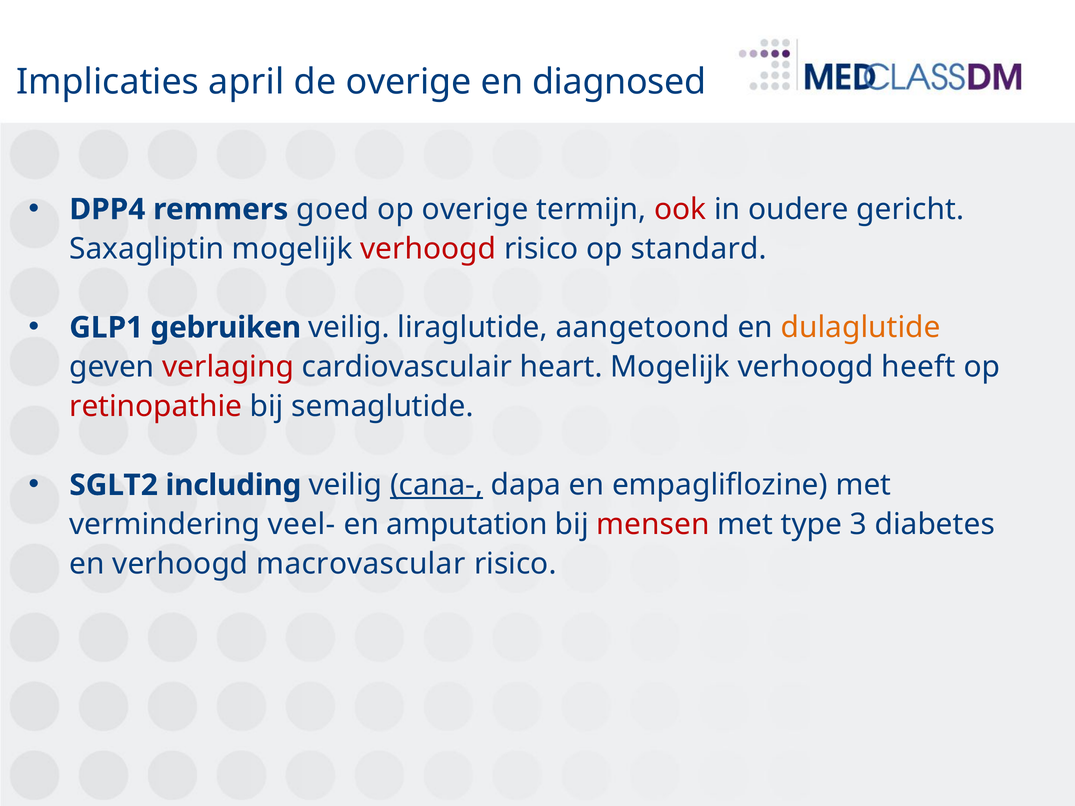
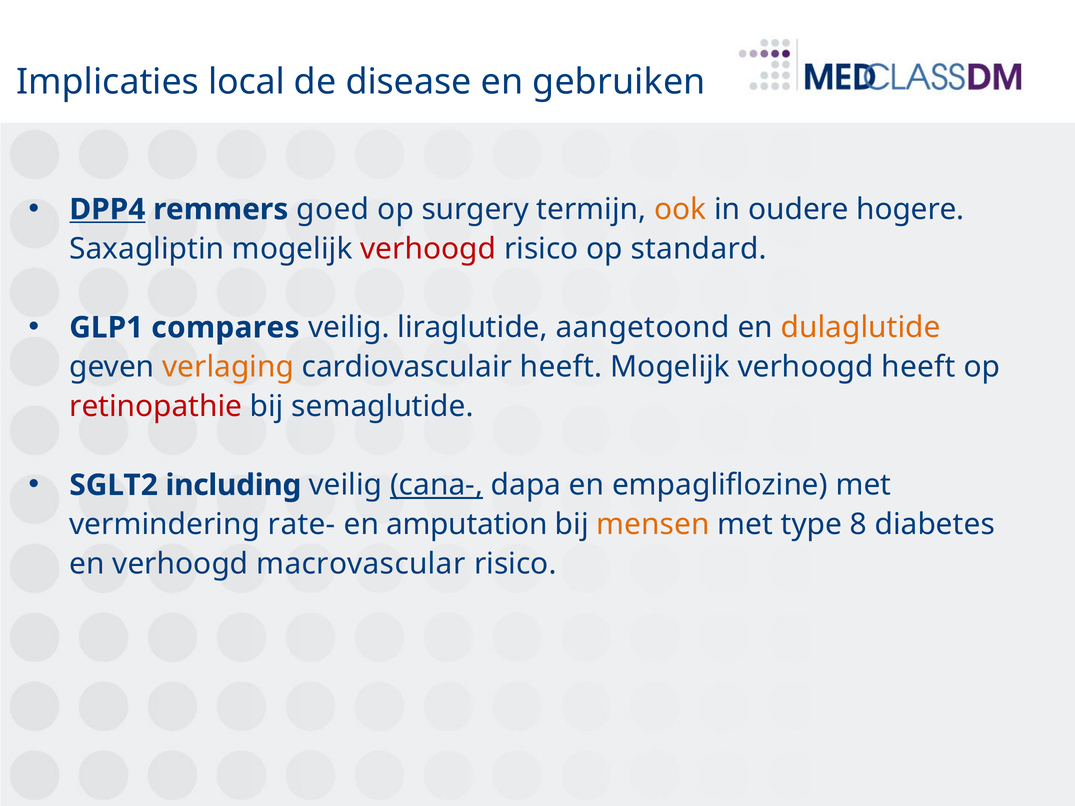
april: april -> local
de overige: overige -> disease
diagnosed: diagnosed -> gebruiken
DPP4 underline: none -> present
op overige: overige -> surgery
ook colour: red -> orange
gericht: gericht -> hogere
gebruiken: gebruiken -> compares
verlaging colour: red -> orange
cardiovasculair heart: heart -> heeft
veel-: veel- -> rate-
mensen colour: red -> orange
3: 3 -> 8
